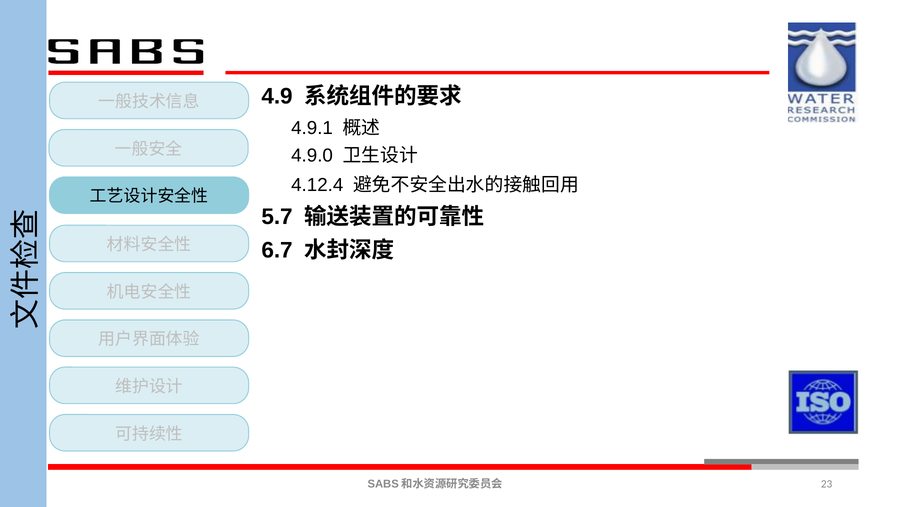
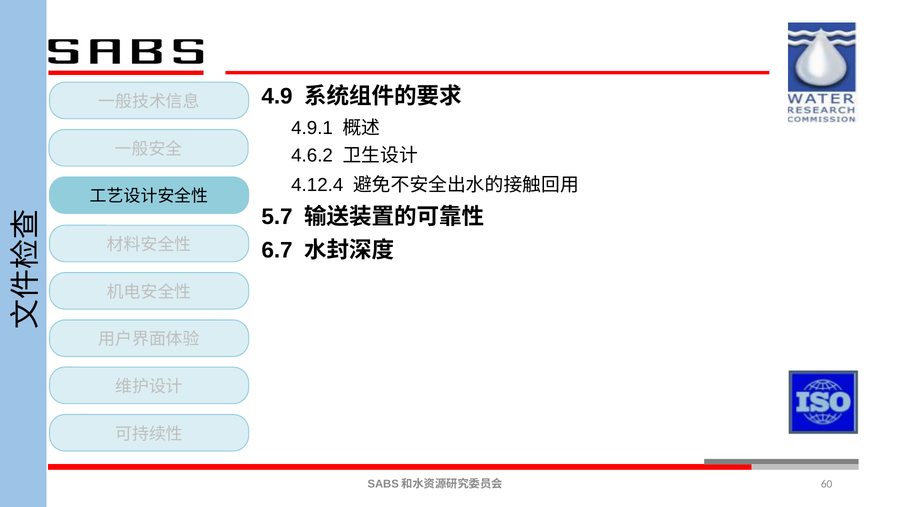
4.9.0: 4.9.0 -> 4.6.2
23: 23 -> 60
